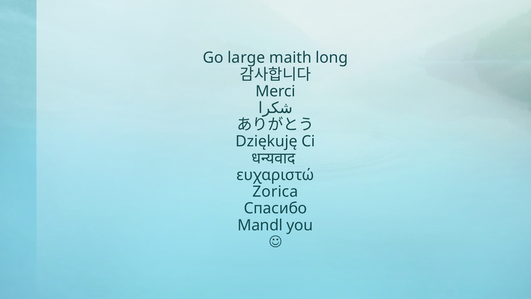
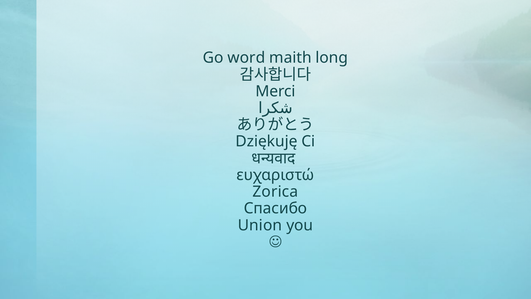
large: large -> word
Mandl: Mandl -> Union
